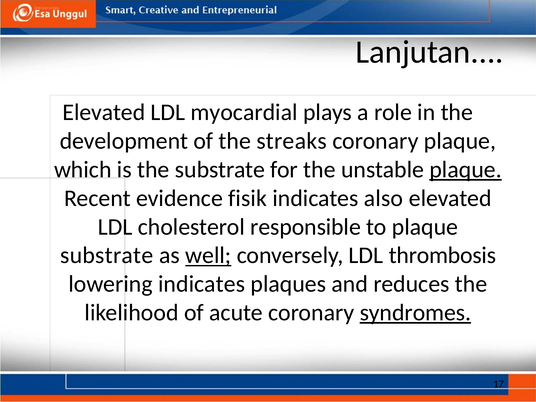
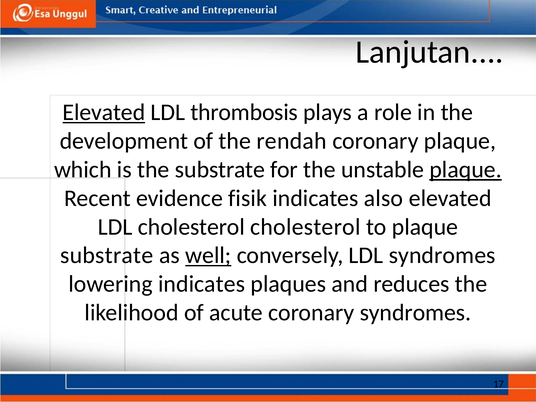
Elevated at (104, 112) underline: none -> present
myocardial: myocardial -> thrombosis
streaks: streaks -> rendah
cholesterol responsible: responsible -> cholesterol
LDL thrombosis: thrombosis -> syndromes
syndromes at (415, 313) underline: present -> none
